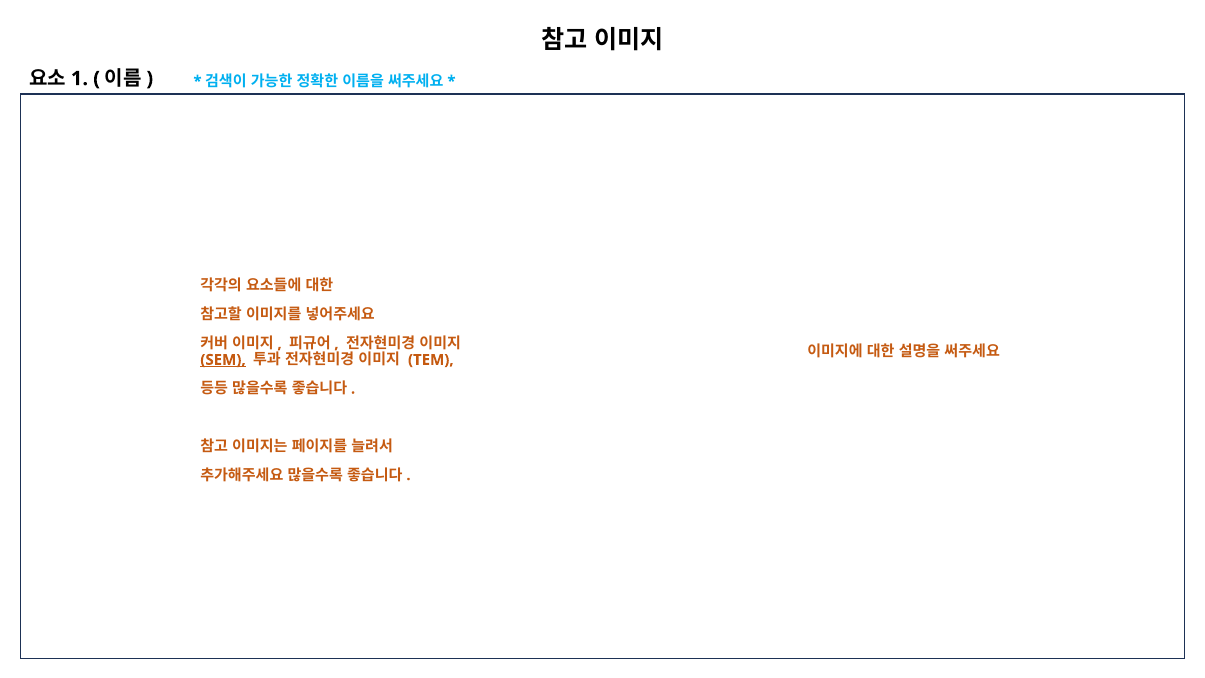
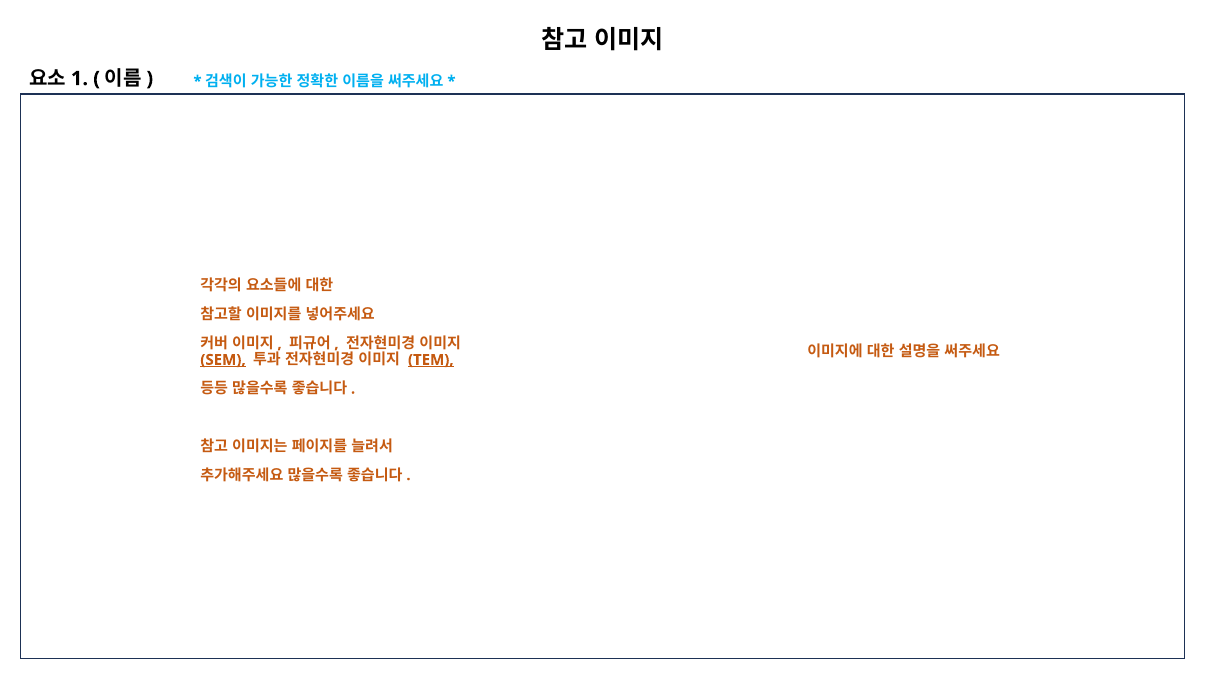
TEM underline: none -> present
